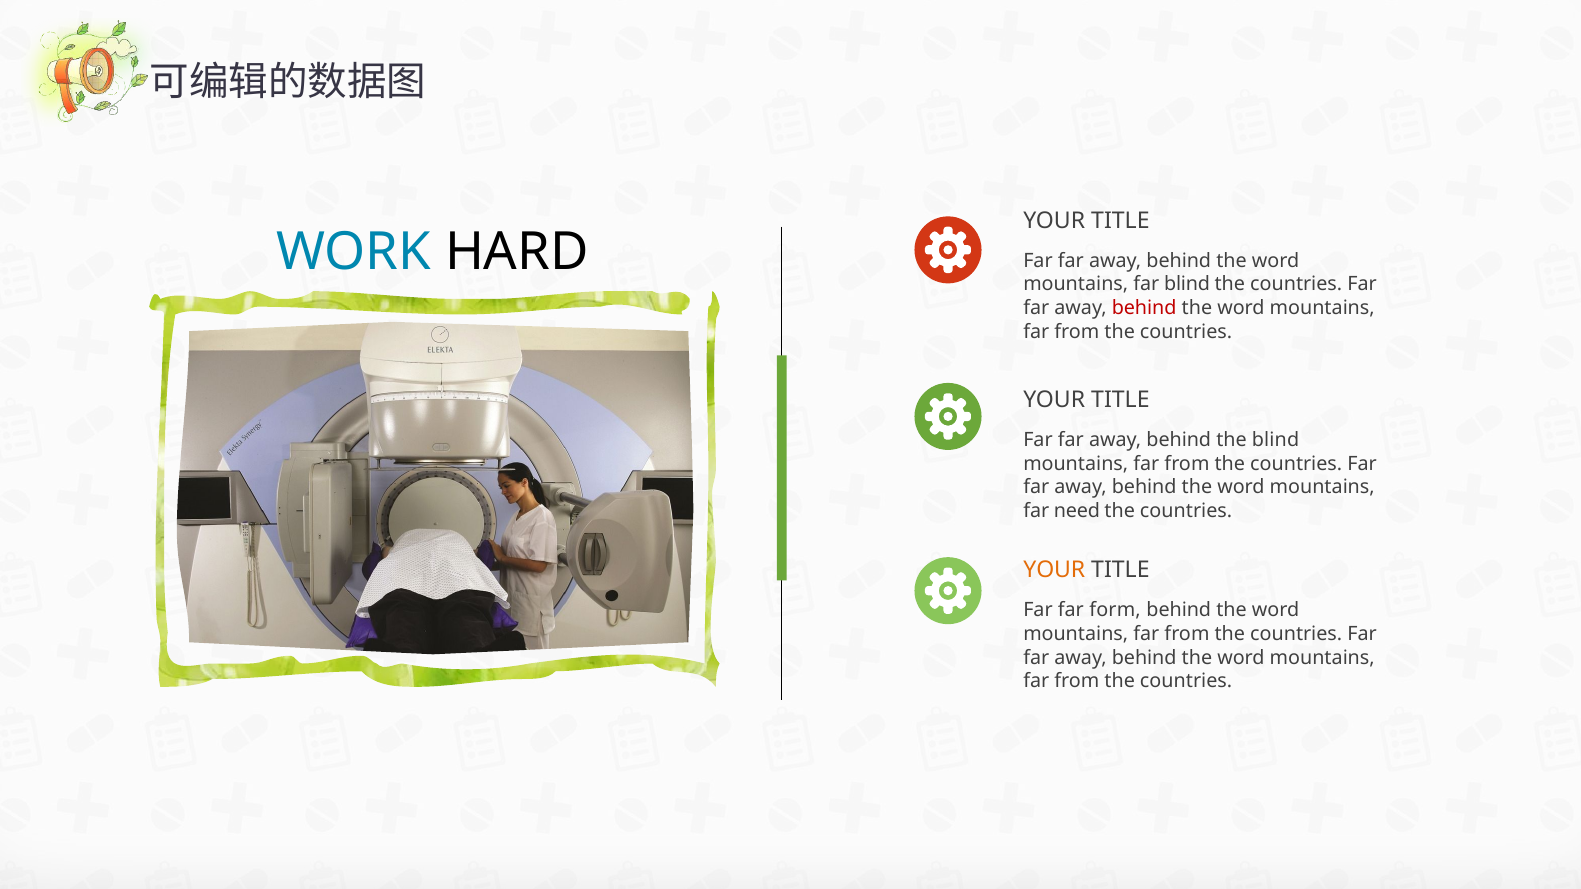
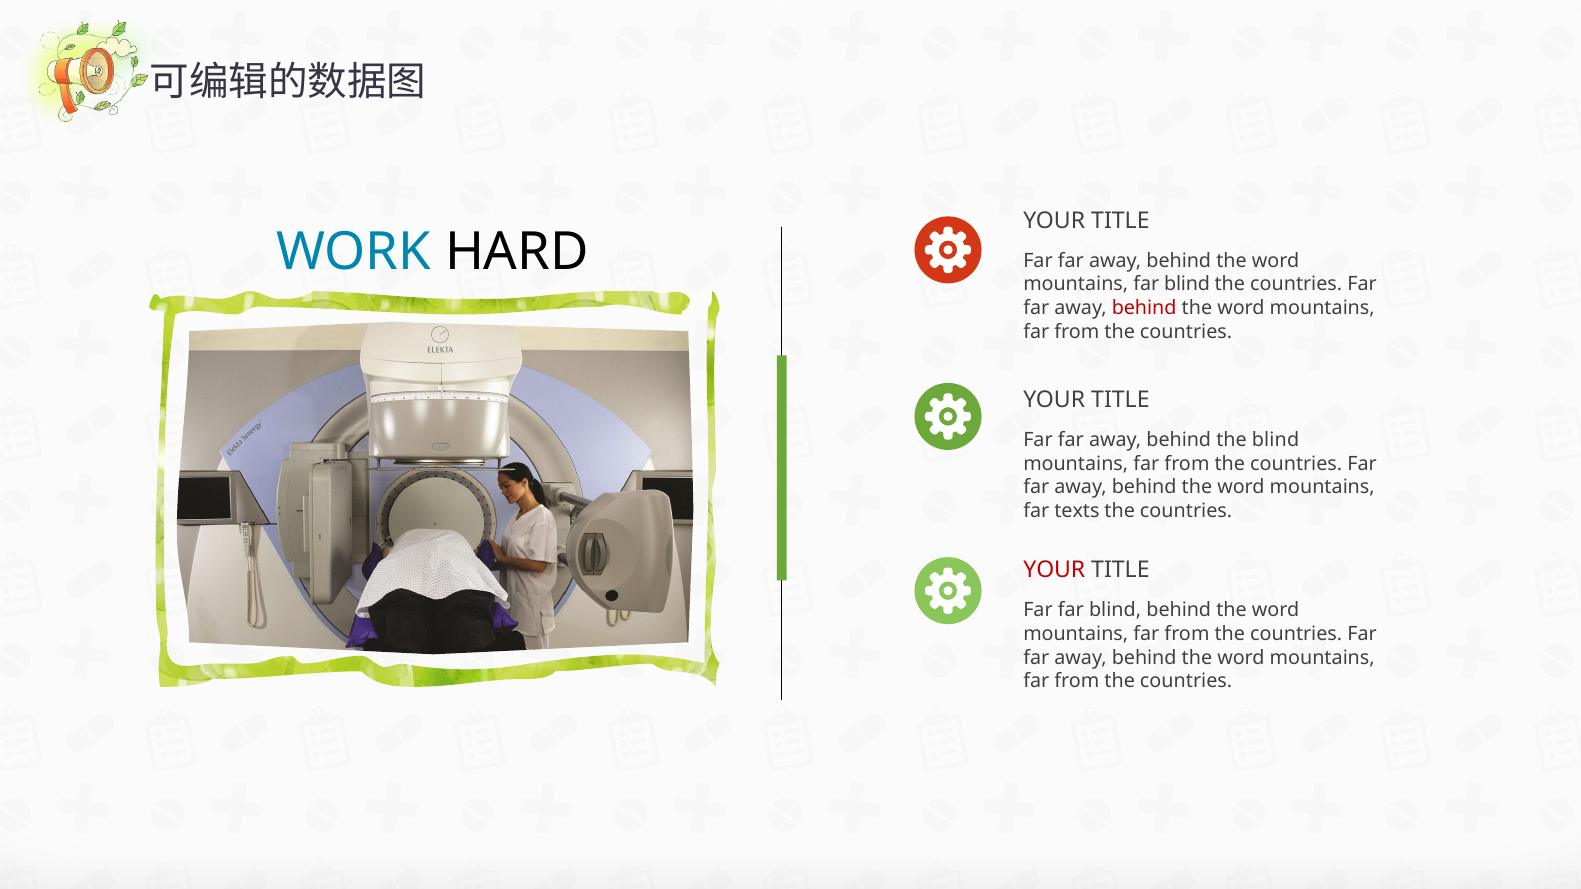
need: need -> texts
YOUR at (1054, 570) colour: orange -> red
Far far form: form -> blind
